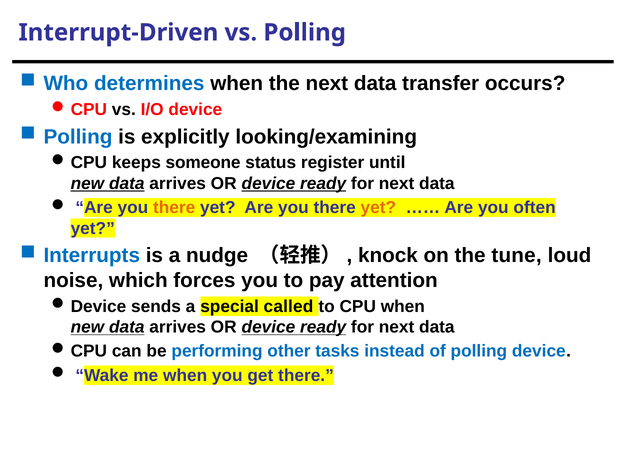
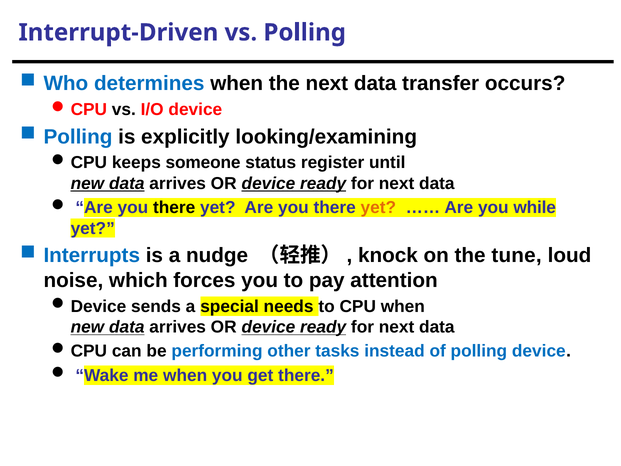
there at (174, 208) colour: orange -> black
often: often -> while
called: called -> needs
